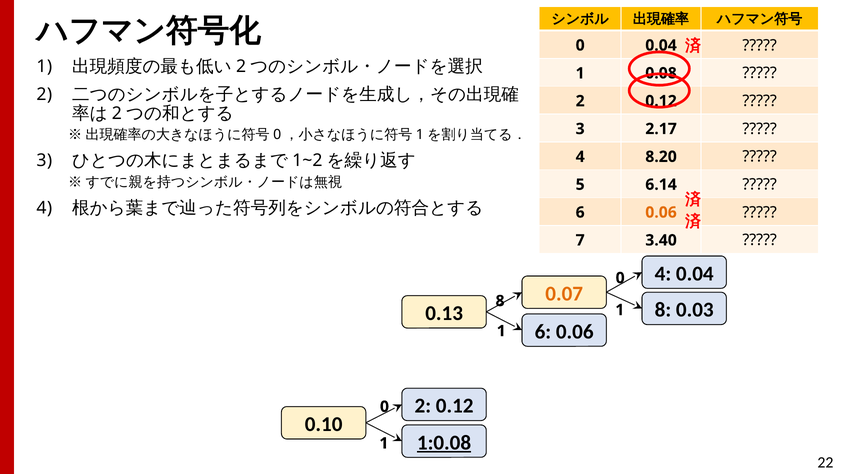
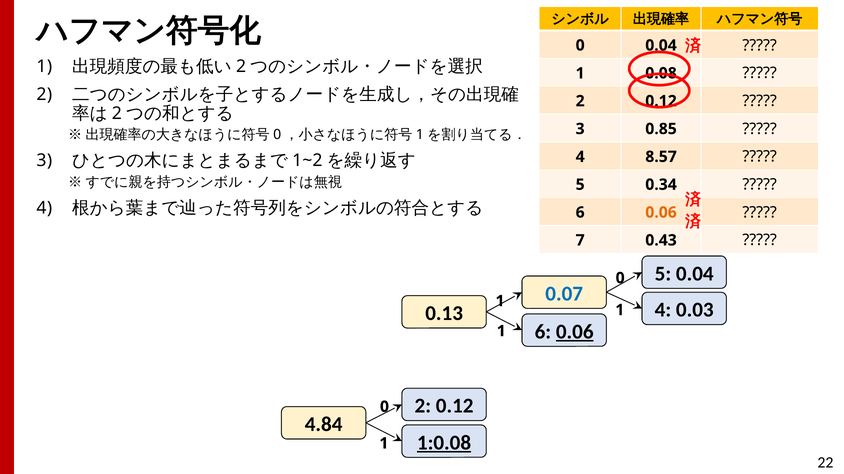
2.17: 2.17 -> 0.85
8.20: 8.20 -> 8.57
6.14: 6.14 -> 0.34
3.40: 3.40 -> 0.43
4 at (663, 274): 4 -> 5
0.07 colour: orange -> blue
8 at (663, 310): 8 -> 4
0.13 8: 8 -> 1
0.06 at (575, 332) underline: none -> present
0.10: 0.10 -> 4.84
